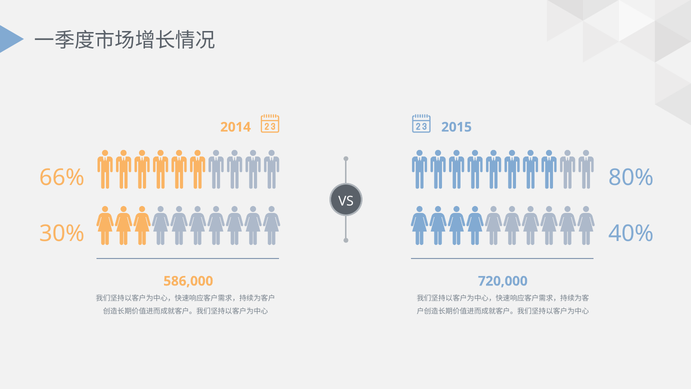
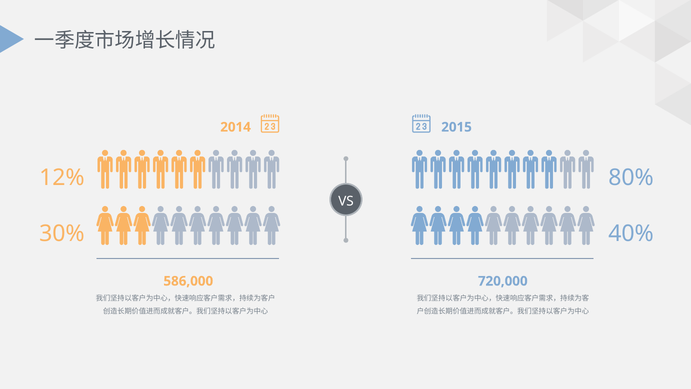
66%: 66% -> 12%
